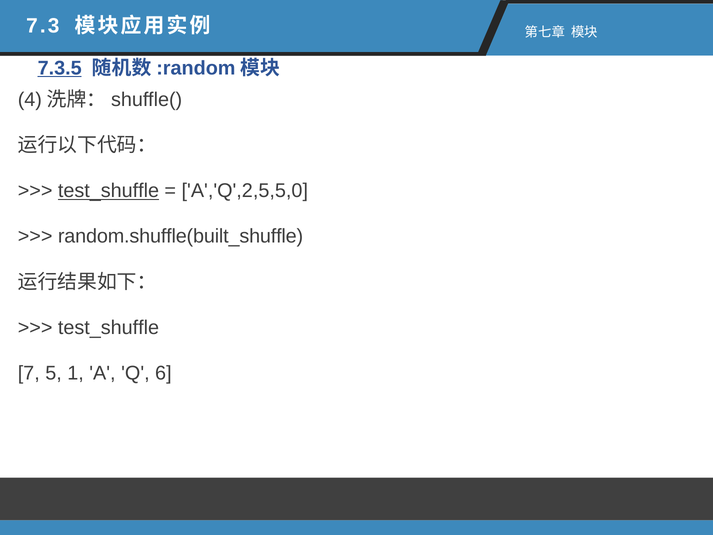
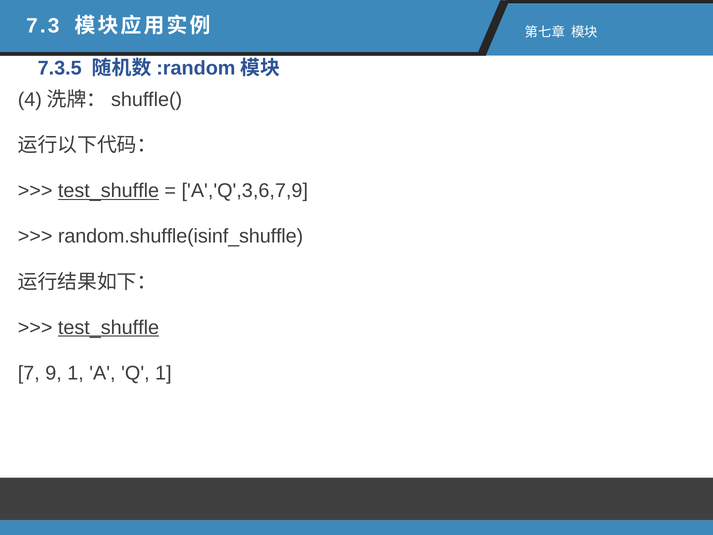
7.3.5 underline: present -> none
A','Q',2,5,5,0: A','Q',2,5,5,0 -> A','Q',3,6,7,9
random.shuffle(built_shuffle: random.shuffle(built_shuffle -> random.shuffle(isinf_shuffle
test_shuffle at (108, 327) underline: none -> present
5: 5 -> 9
Q 6: 6 -> 1
